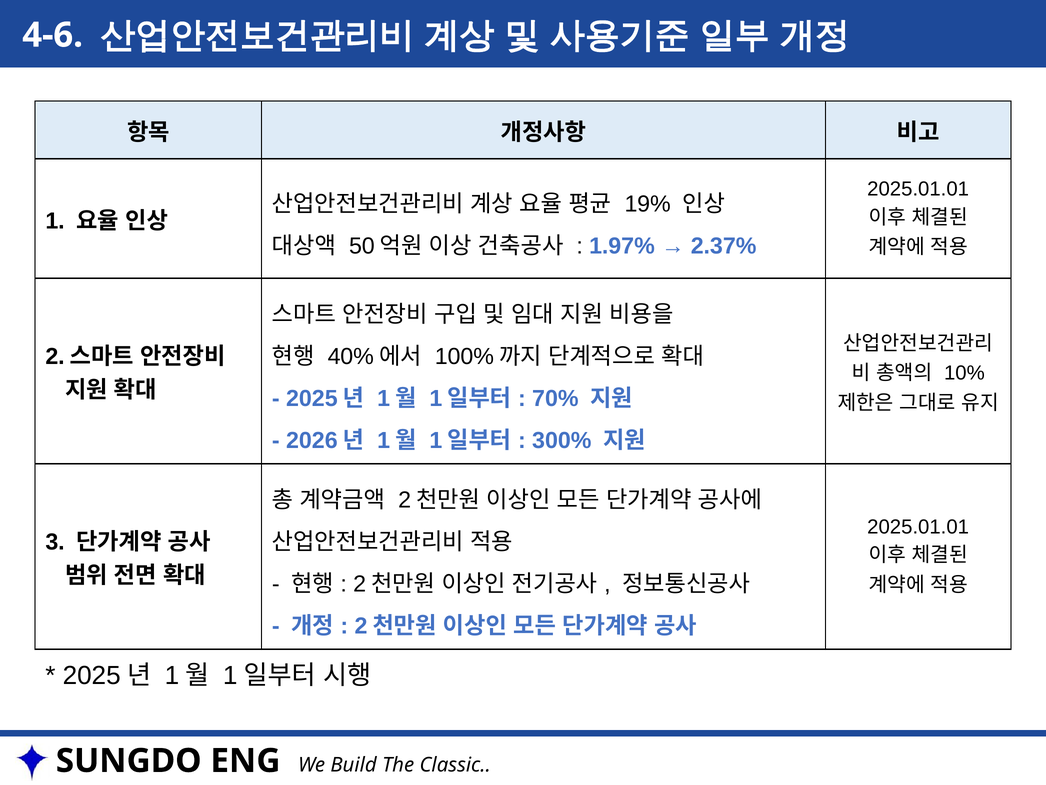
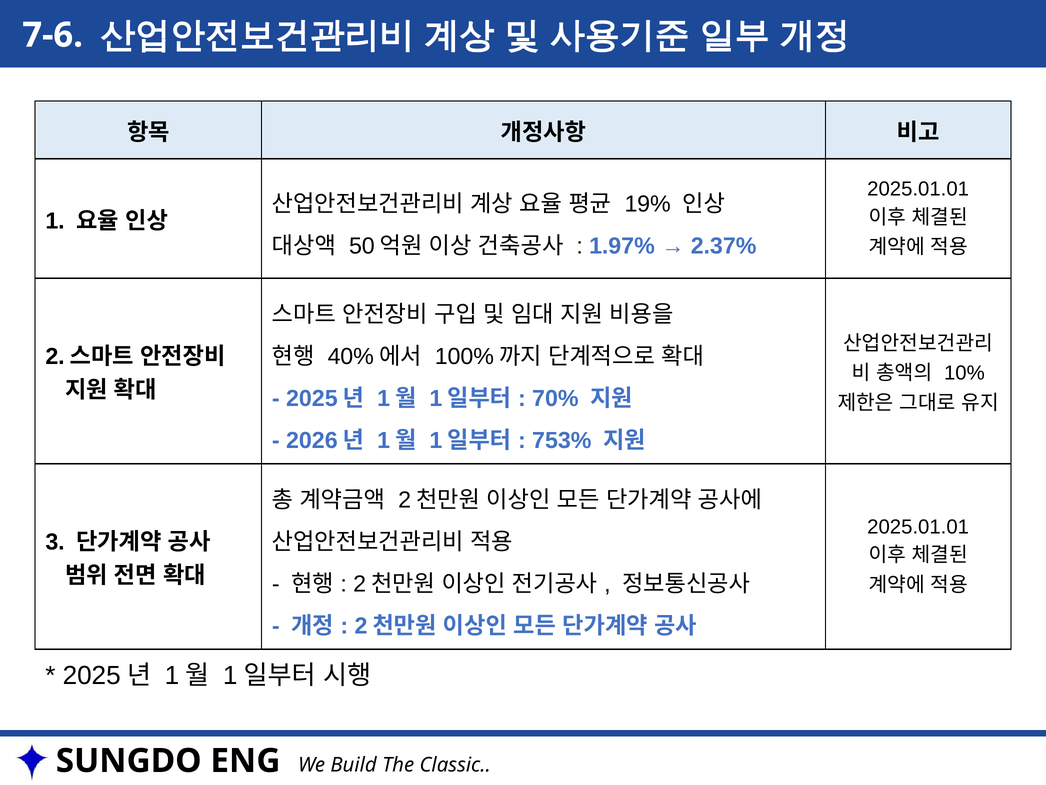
4-6: 4-6 -> 7-6
300%: 300% -> 753%
